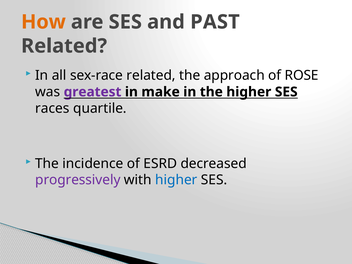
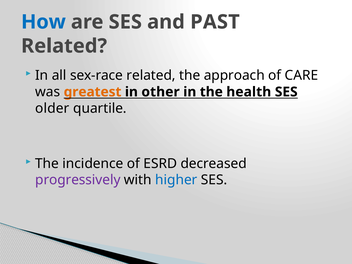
How colour: orange -> blue
ROSE: ROSE -> CARE
greatest colour: purple -> orange
make: make -> other
the higher: higher -> health
races: races -> older
